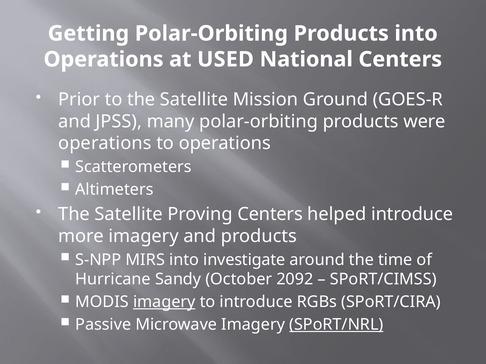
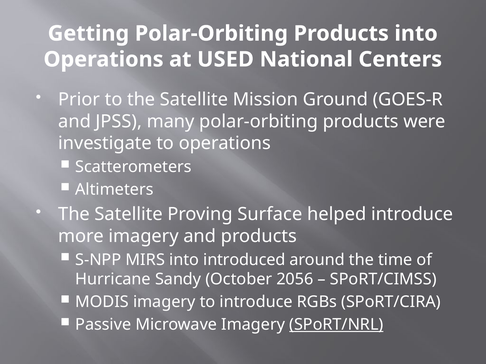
operations at (105, 143): operations -> investigate
Proving Centers: Centers -> Surface
investigate: investigate -> introduced
2092: 2092 -> 2056
imagery at (164, 302) underline: present -> none
